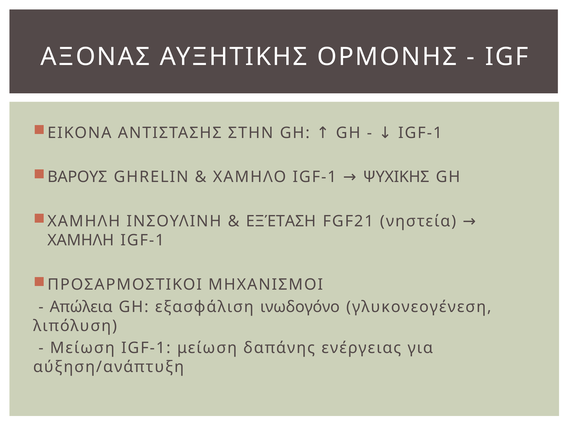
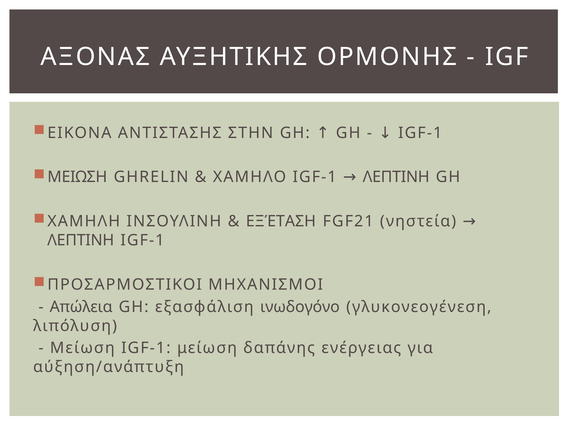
ΒΑΡΟΥΣ: ΒΑΡΟΥΣ -> ΜΕΙΩΣΗ
ΨΥΧΙΚΗΣ at (396, 177): ΨΥΧΙΚΗΣ -> ΛΕΠΤΙΝΗ
ΧΑΜΗΛΗ at (81, 240): ΧΑΜΗΛΗ -> ΛΕΠΤΙΝΗ
